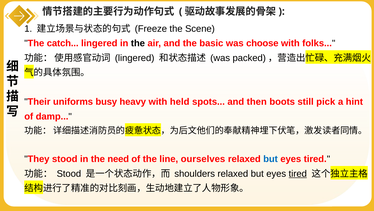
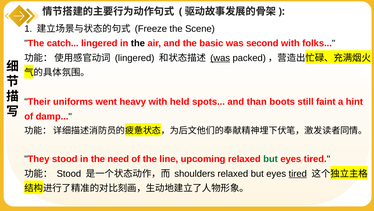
choose: choose -> second
was at (220, 58) underline: none -> present
busy: busy -> went
then: then -> than
pick: pick -> faint
ourselves: ourselves -> upcoming
but at (271, 159) colour: blue -> green
